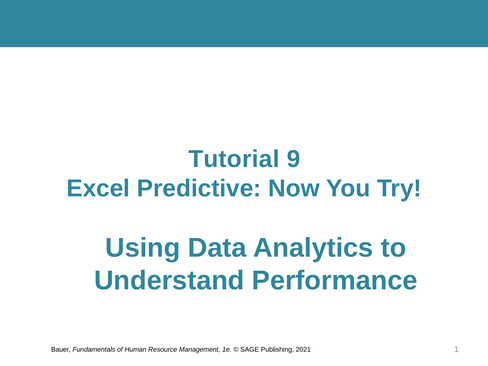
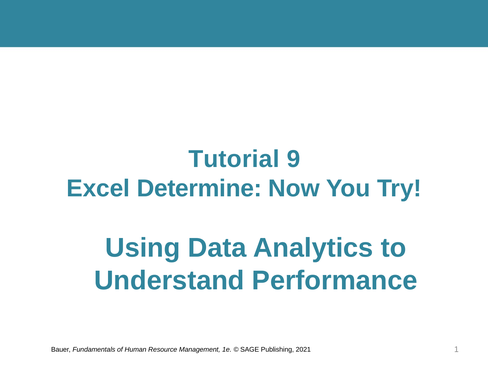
Predictive: Predictive -> Determine
